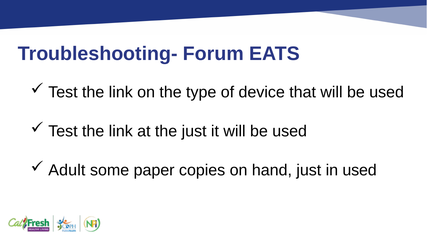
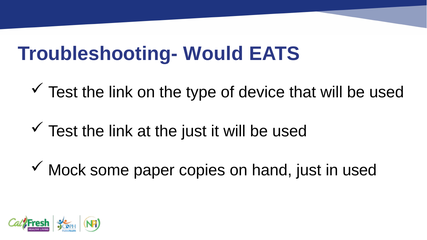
Forum: Forum -> Would
Adult: Adult -> Mock
